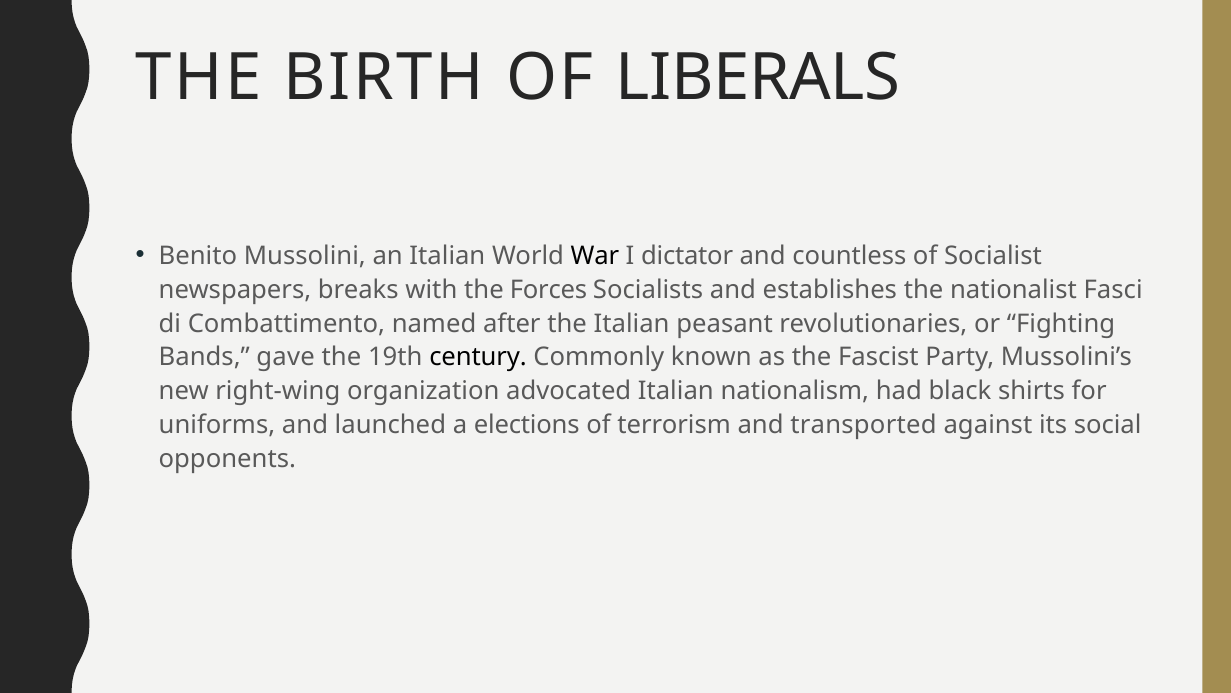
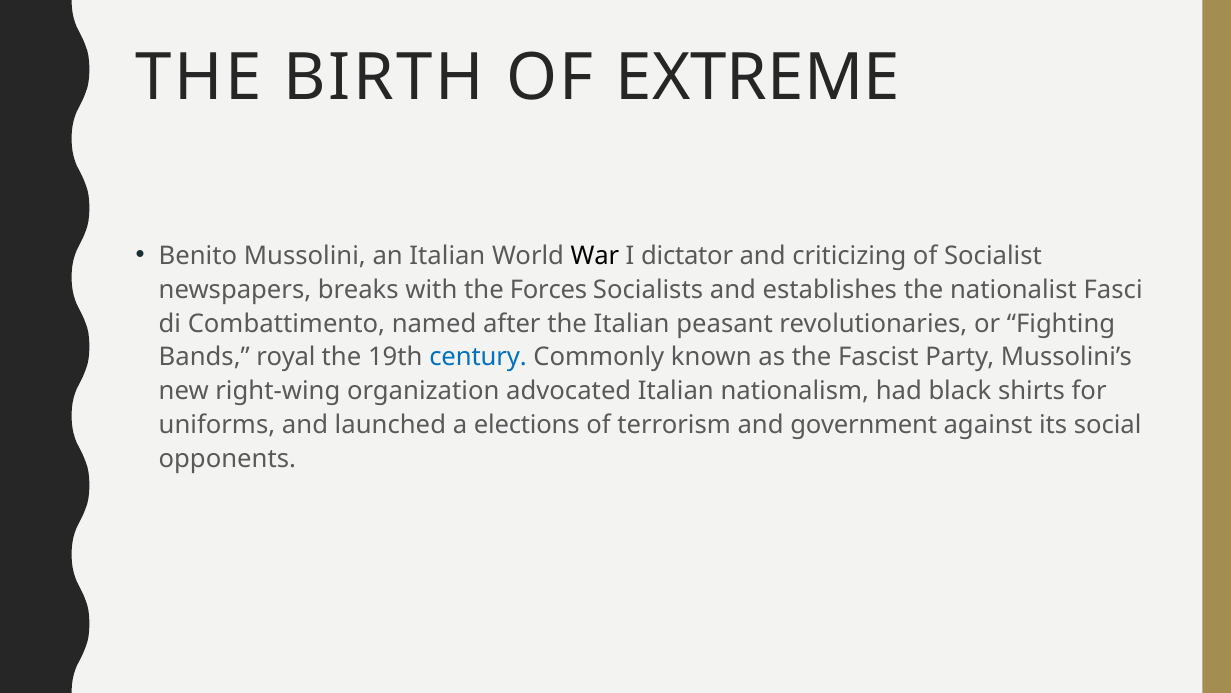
LIBERALS: LIBERALS -> EXTREME
countless: countless -> criticizing
gave: gave -> royal
century colour: black -> blue
transported: transported -> government
